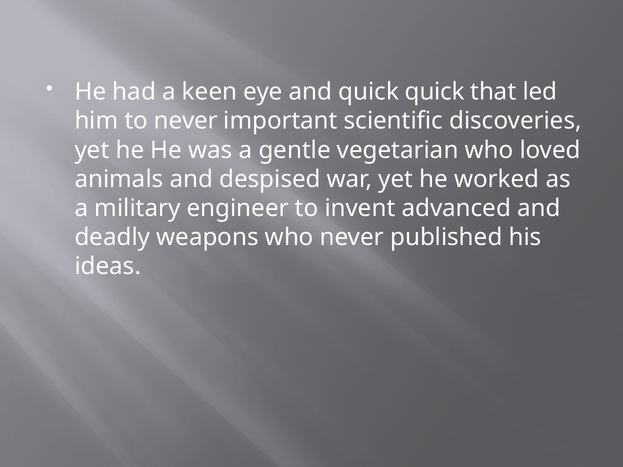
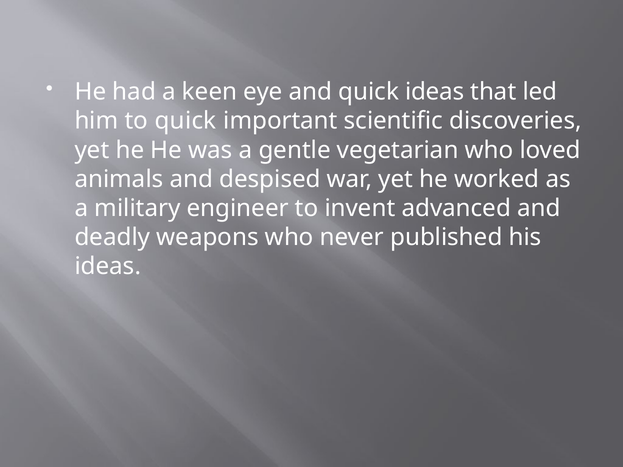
quick quick: quick -> ideas
to never: never -> quick
